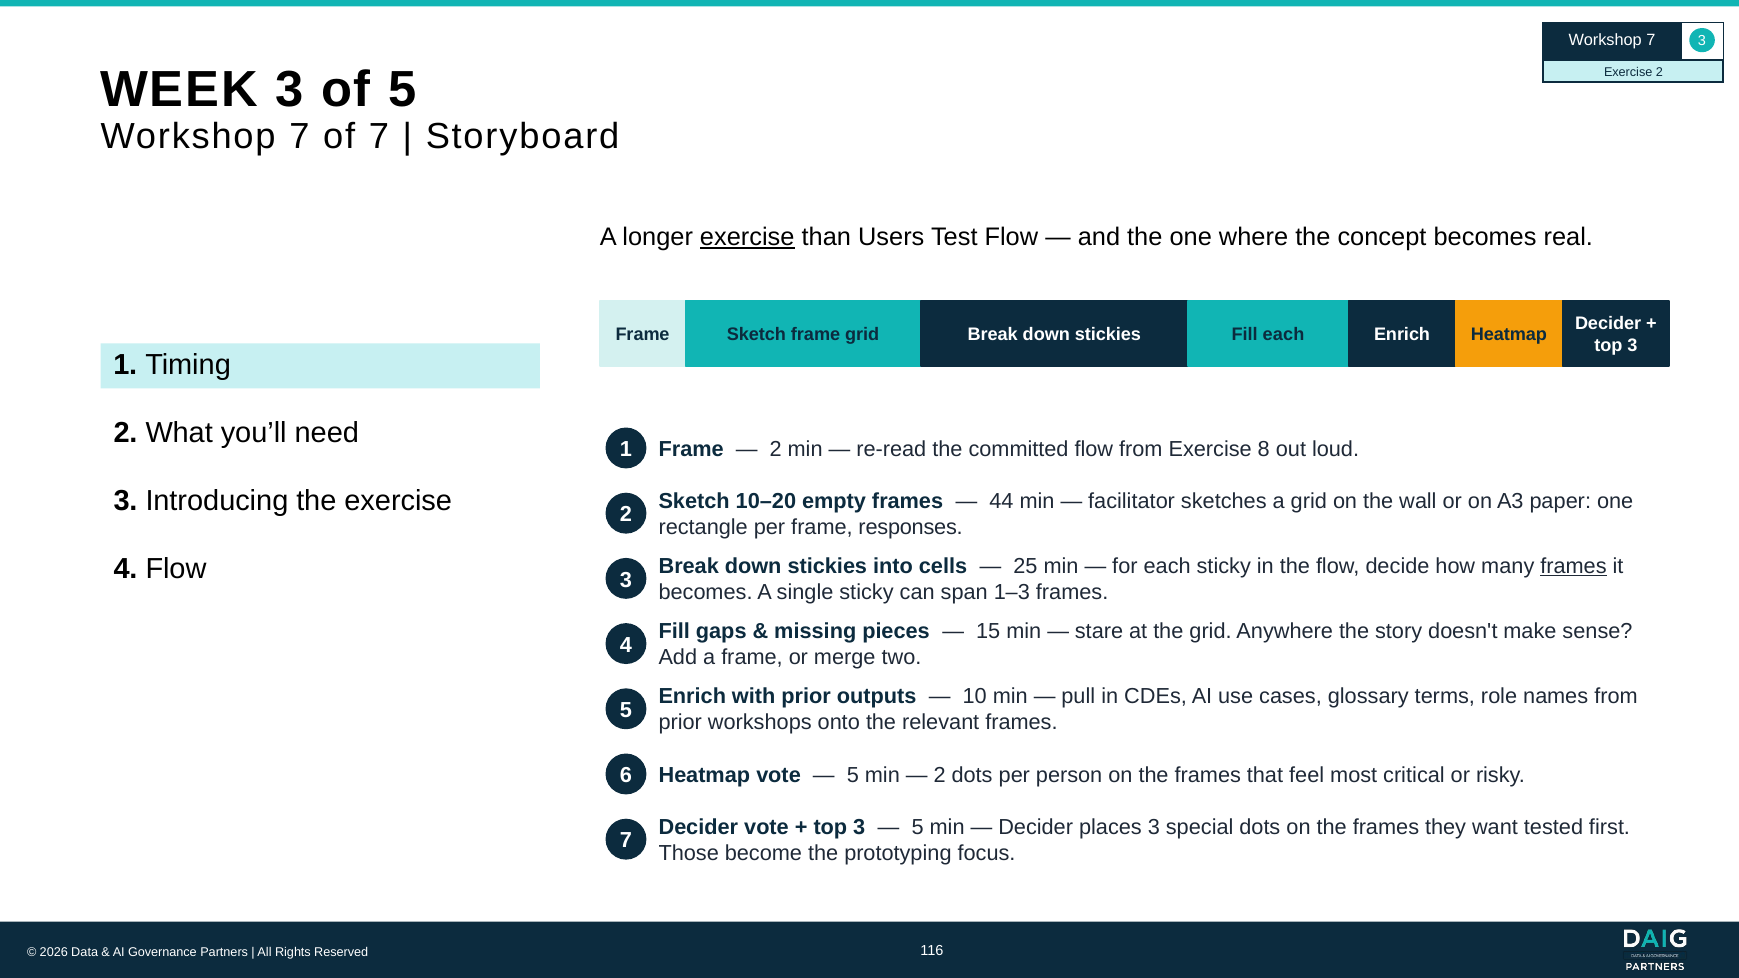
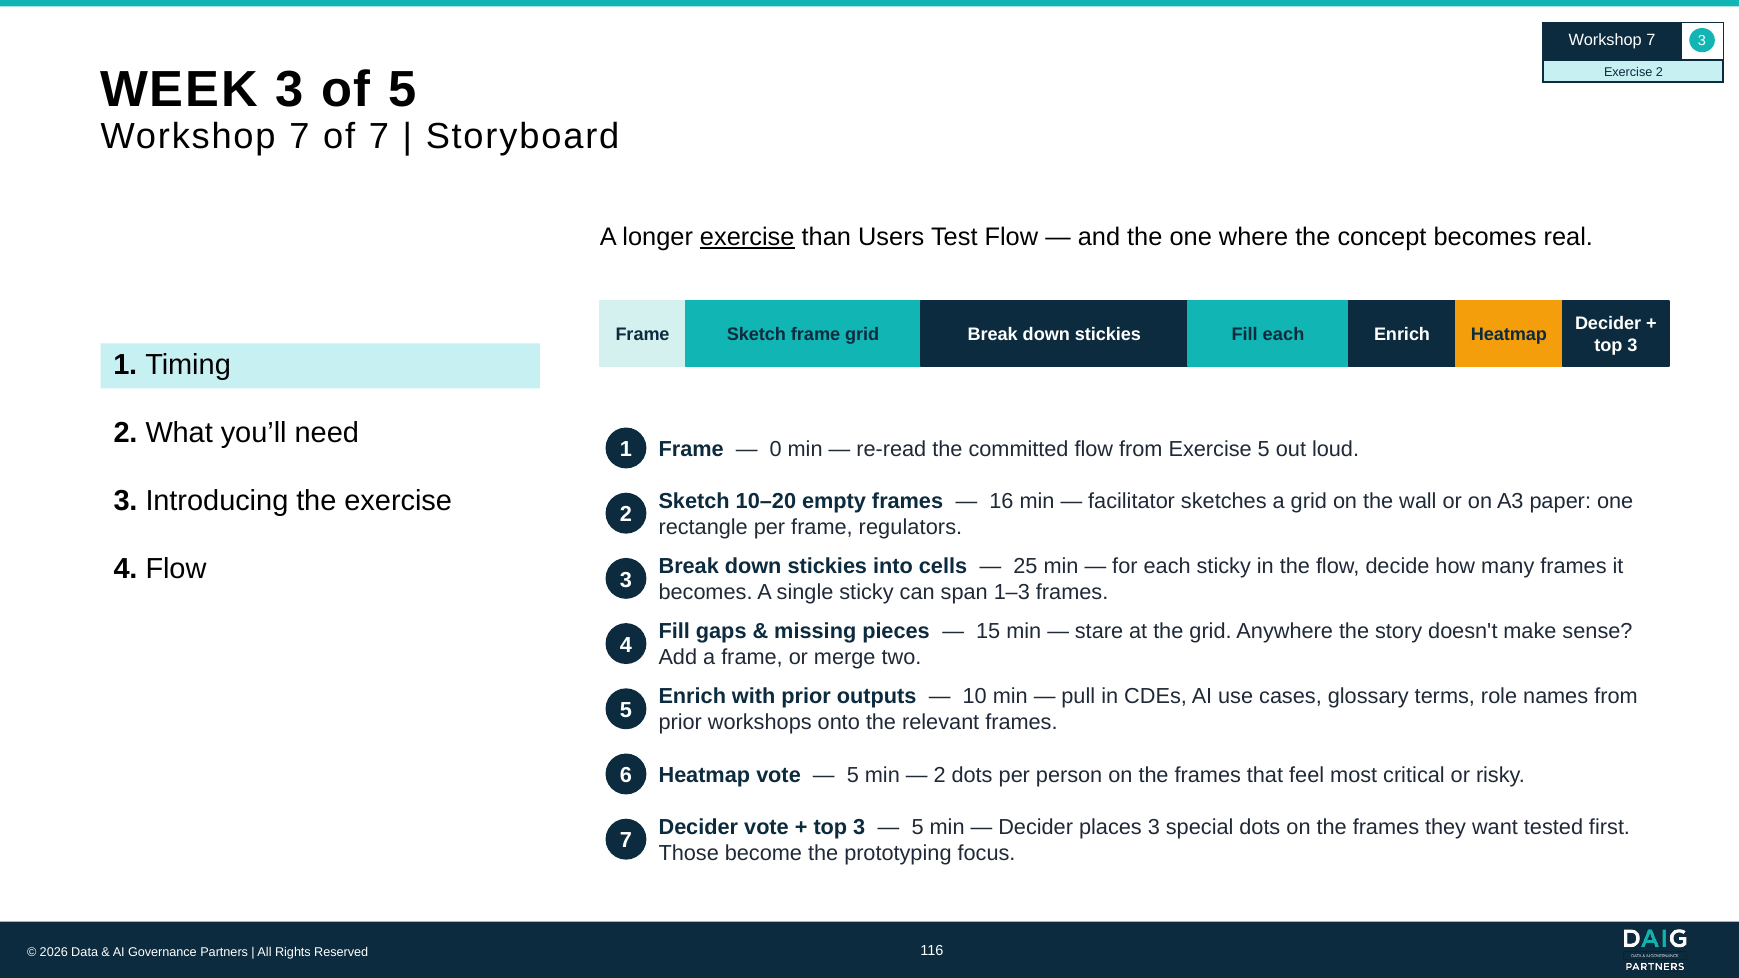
2 at (776, 449): 2 -> 0
Exercise 8: 8 -> 5
44: 44 -> 16
responses: responses -> regulators
frames at (1574, 566) underline: present -> none
